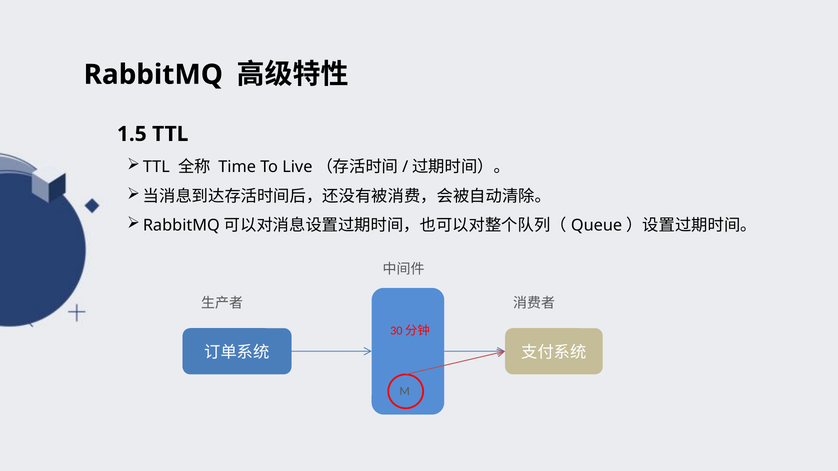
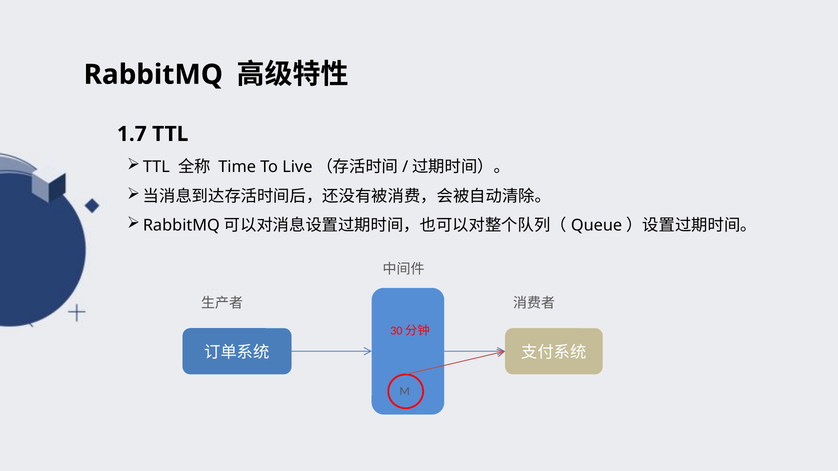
1.5: 1.5 -> 1.7
